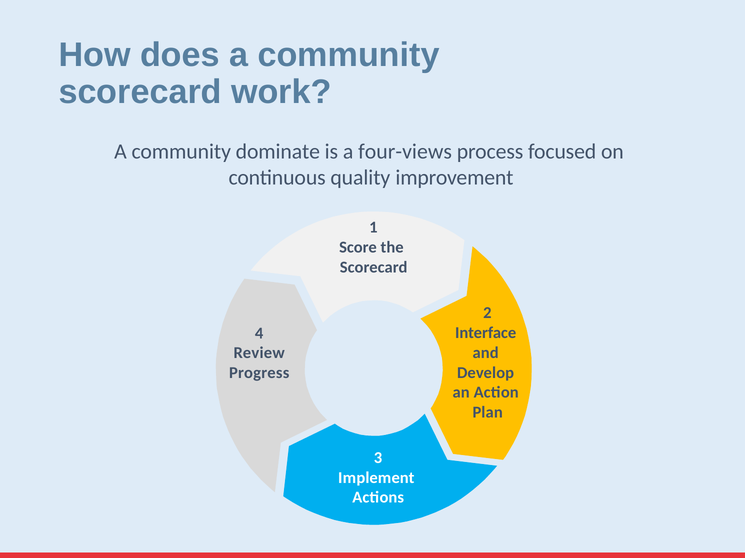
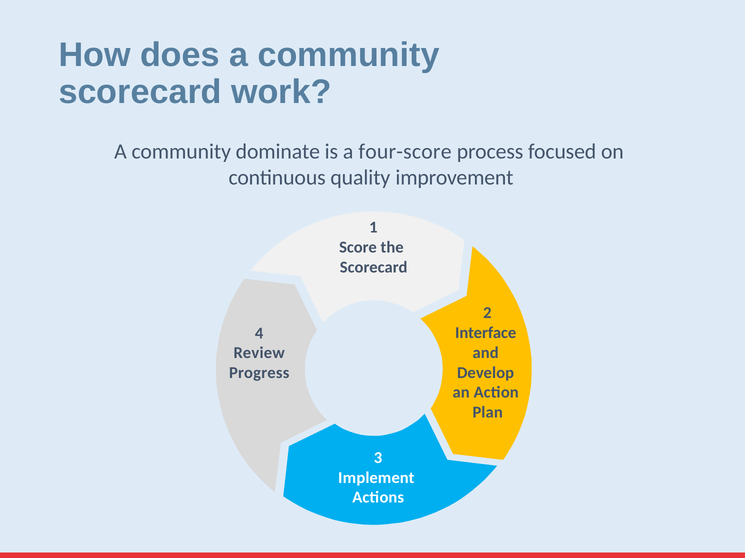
four-views: four-views -> four-score
